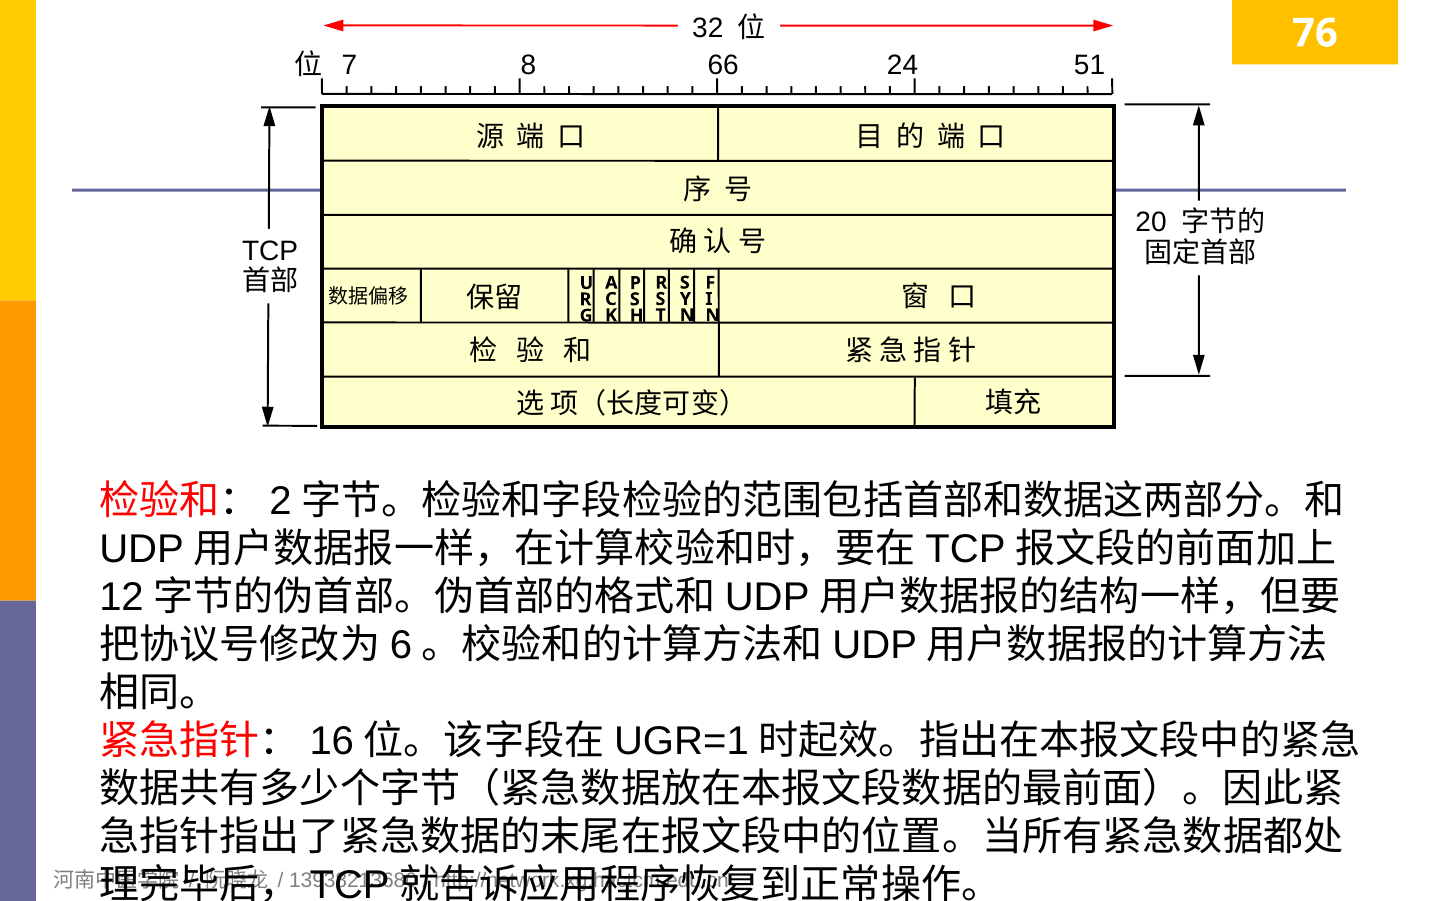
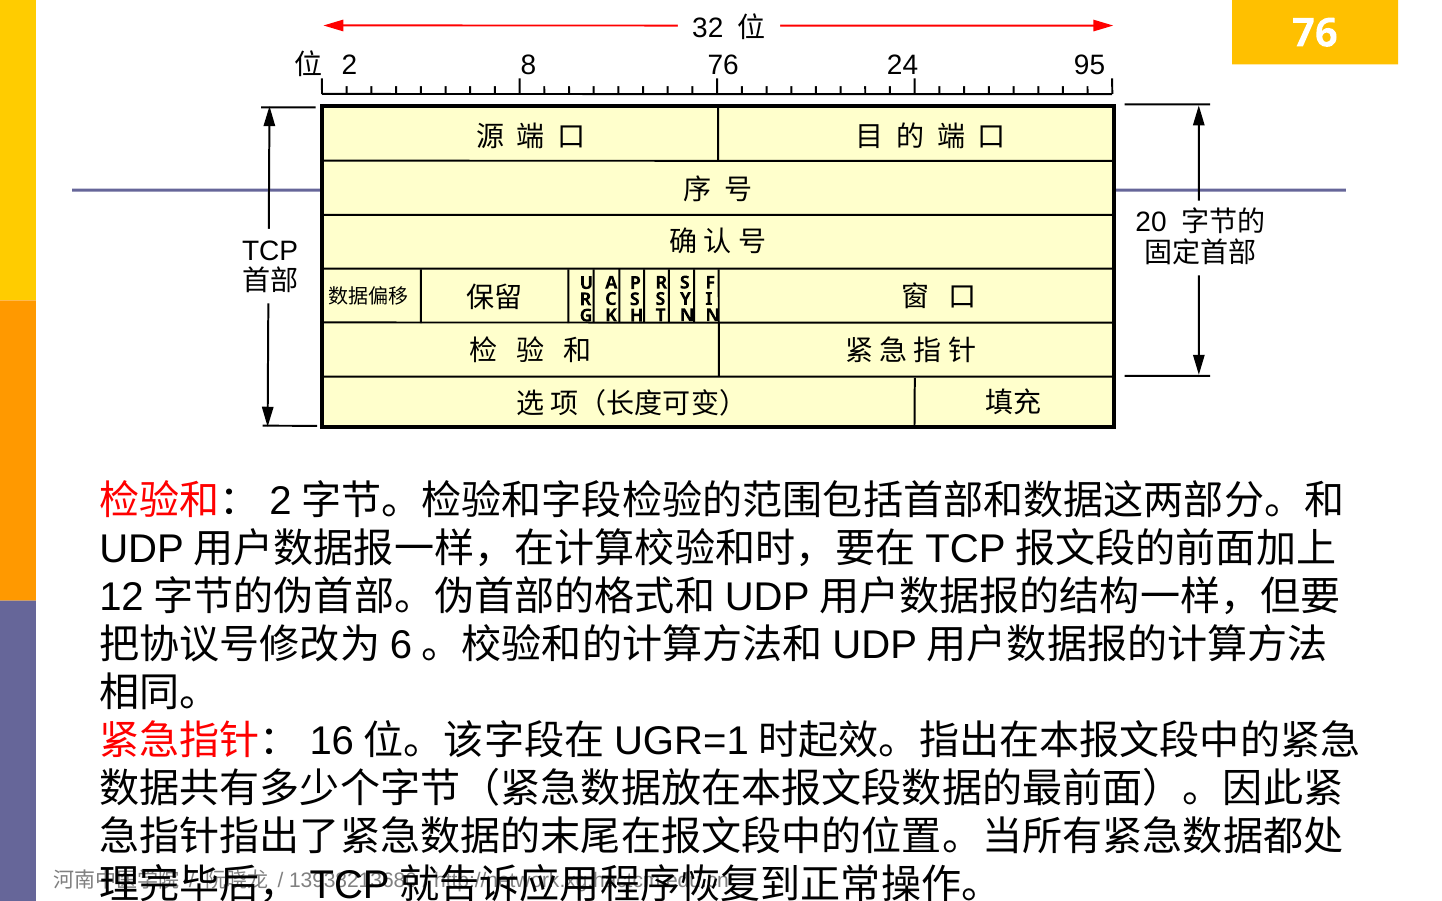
7: 7 -> 2
8 66: 66 -> 76
51: 51 -> 95
